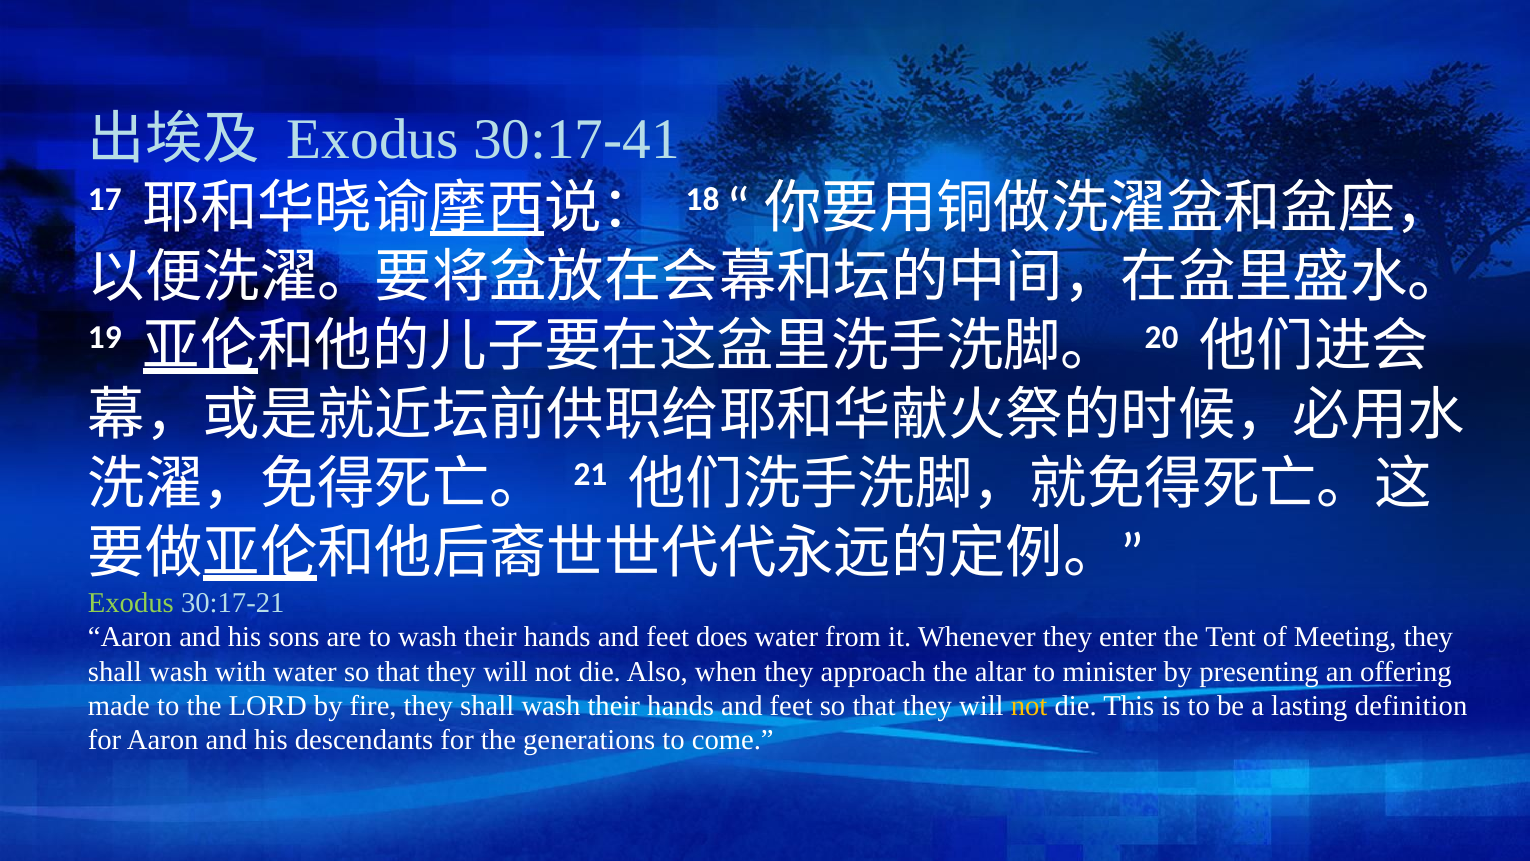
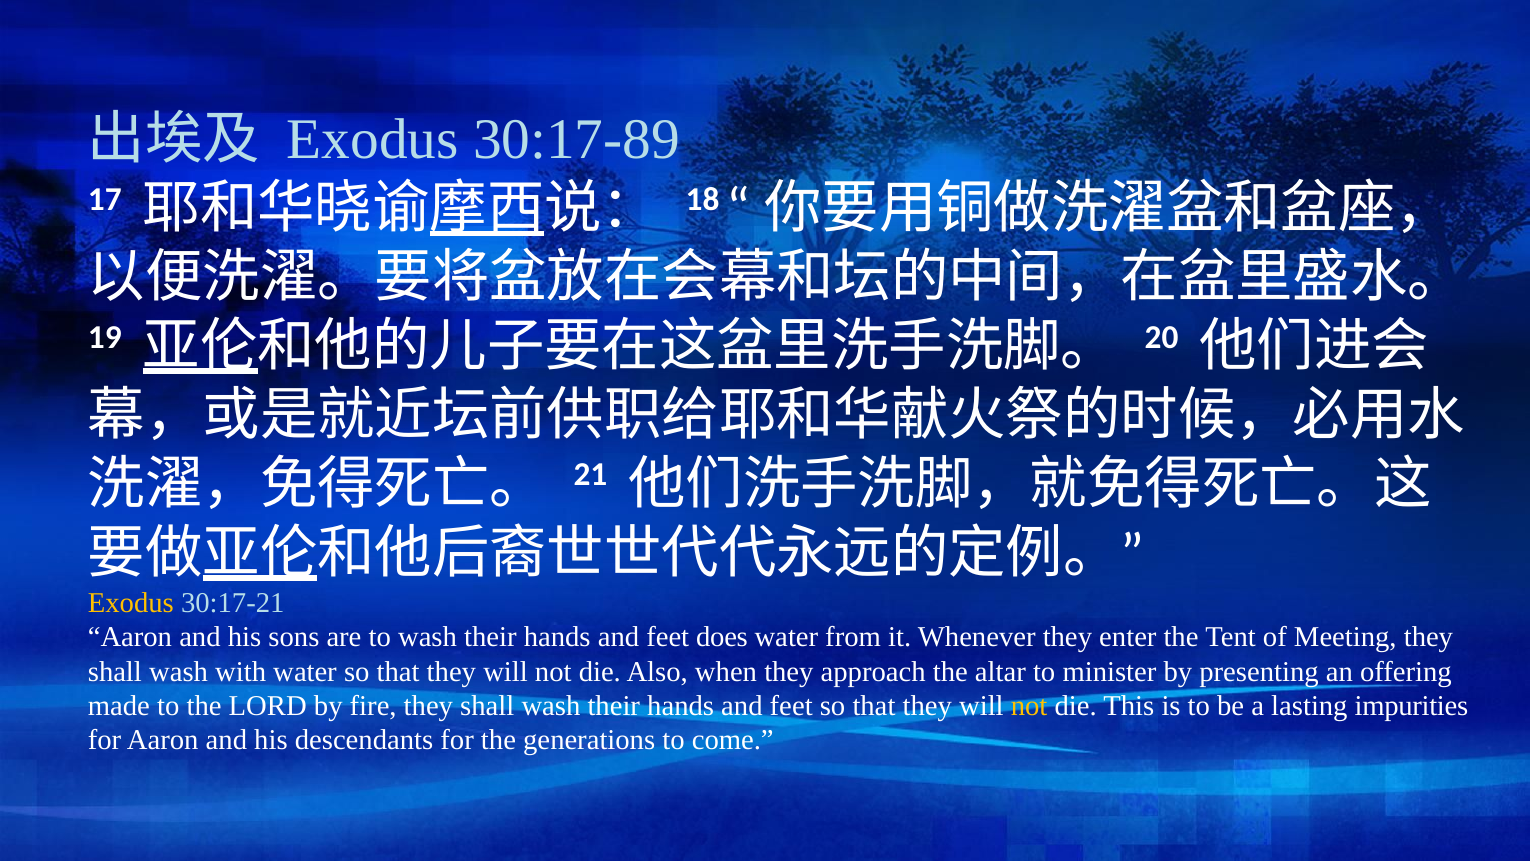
30:17-41: 30:17-41 -> 30:17-89
Exodus at (131, 602) colour: light green -> yellow
definition: definition -> impurities
